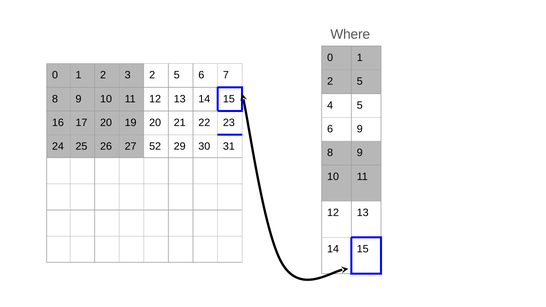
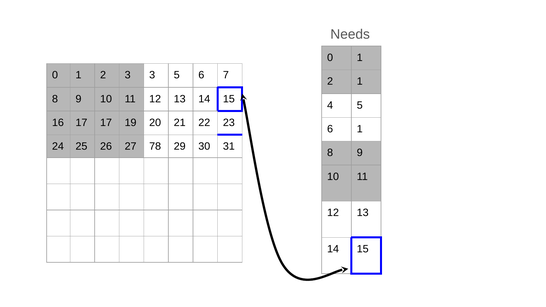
Where: Where -> Needs
3 2: 2 -> 3
5 at (360, 81): 5 -> 1
17 20: 20 -> 17
9 at (360, 129): 9 -> 1
52: 52 -> 78
